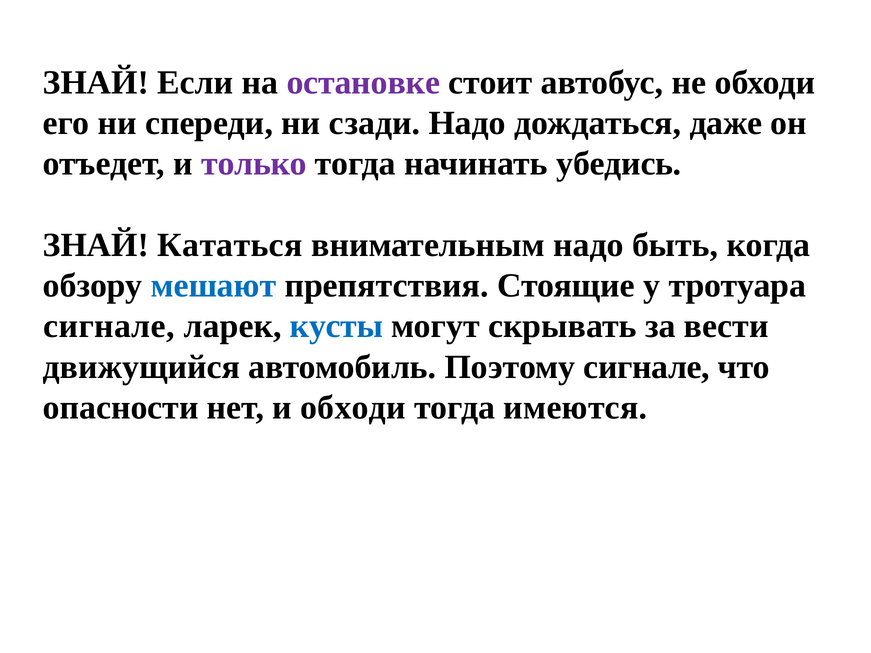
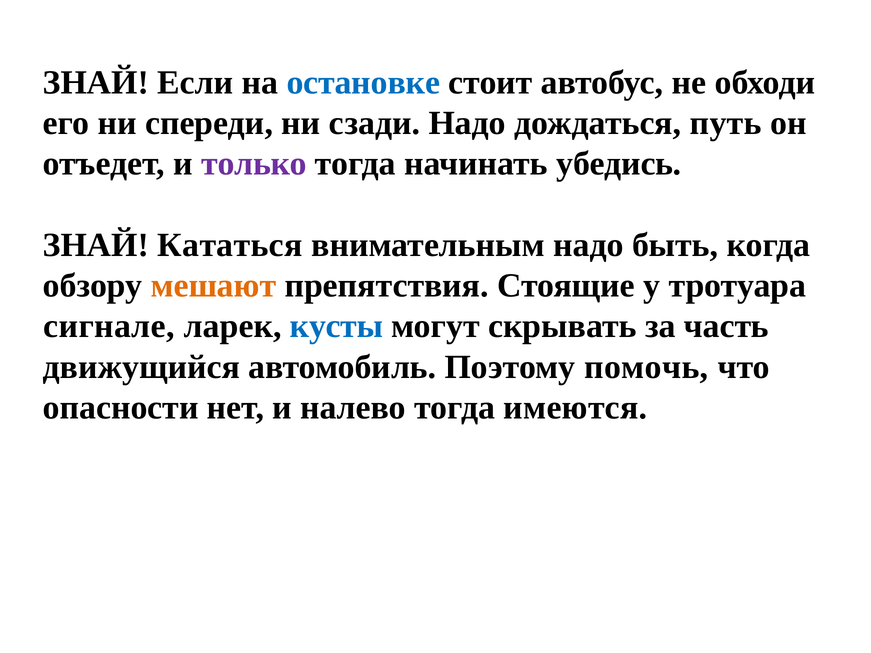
остановке colour: purple -> blue
даже: даже -> путь
мешают colour: blue -> orange
вести: вести -> часть
Поэтому сигнале: сигнале -> помочь
и обходи: обходи -> налево
